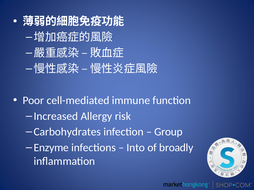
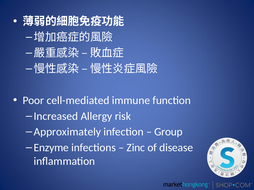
Carbohydrates: Carbohydrates -> Approximately
Into: Into -> Zinc
broadly: broadly -> disease
